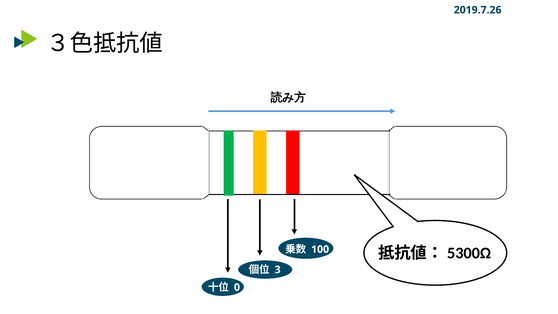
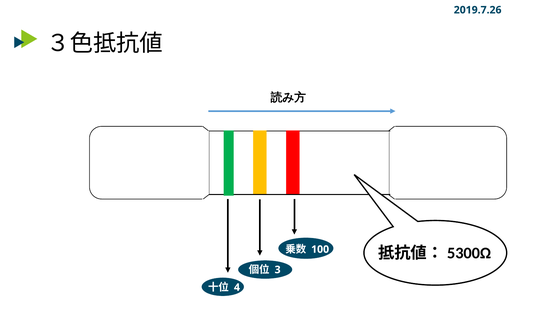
0: 0 -> 4
